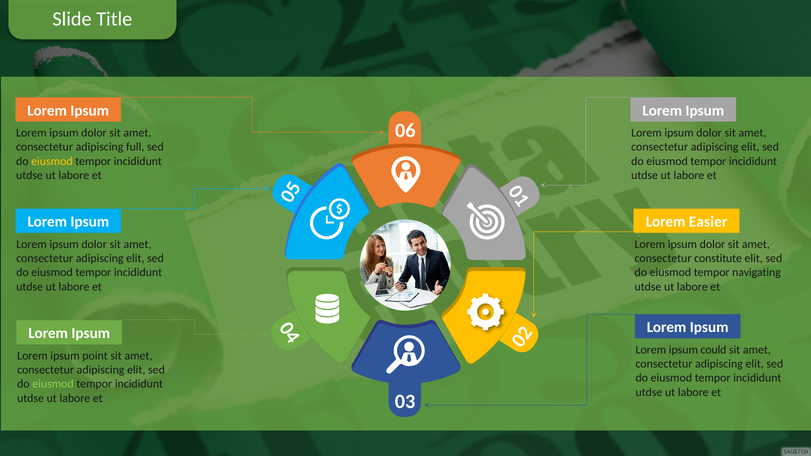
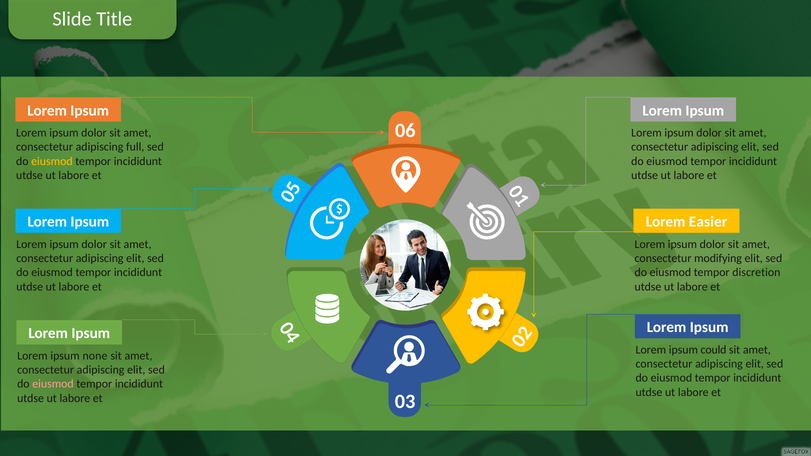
constitute: constitute -> modifying
navigating: navigating -> discretion
point: point -> none
eiusmod at (53, 384) colour: light green -> pink
